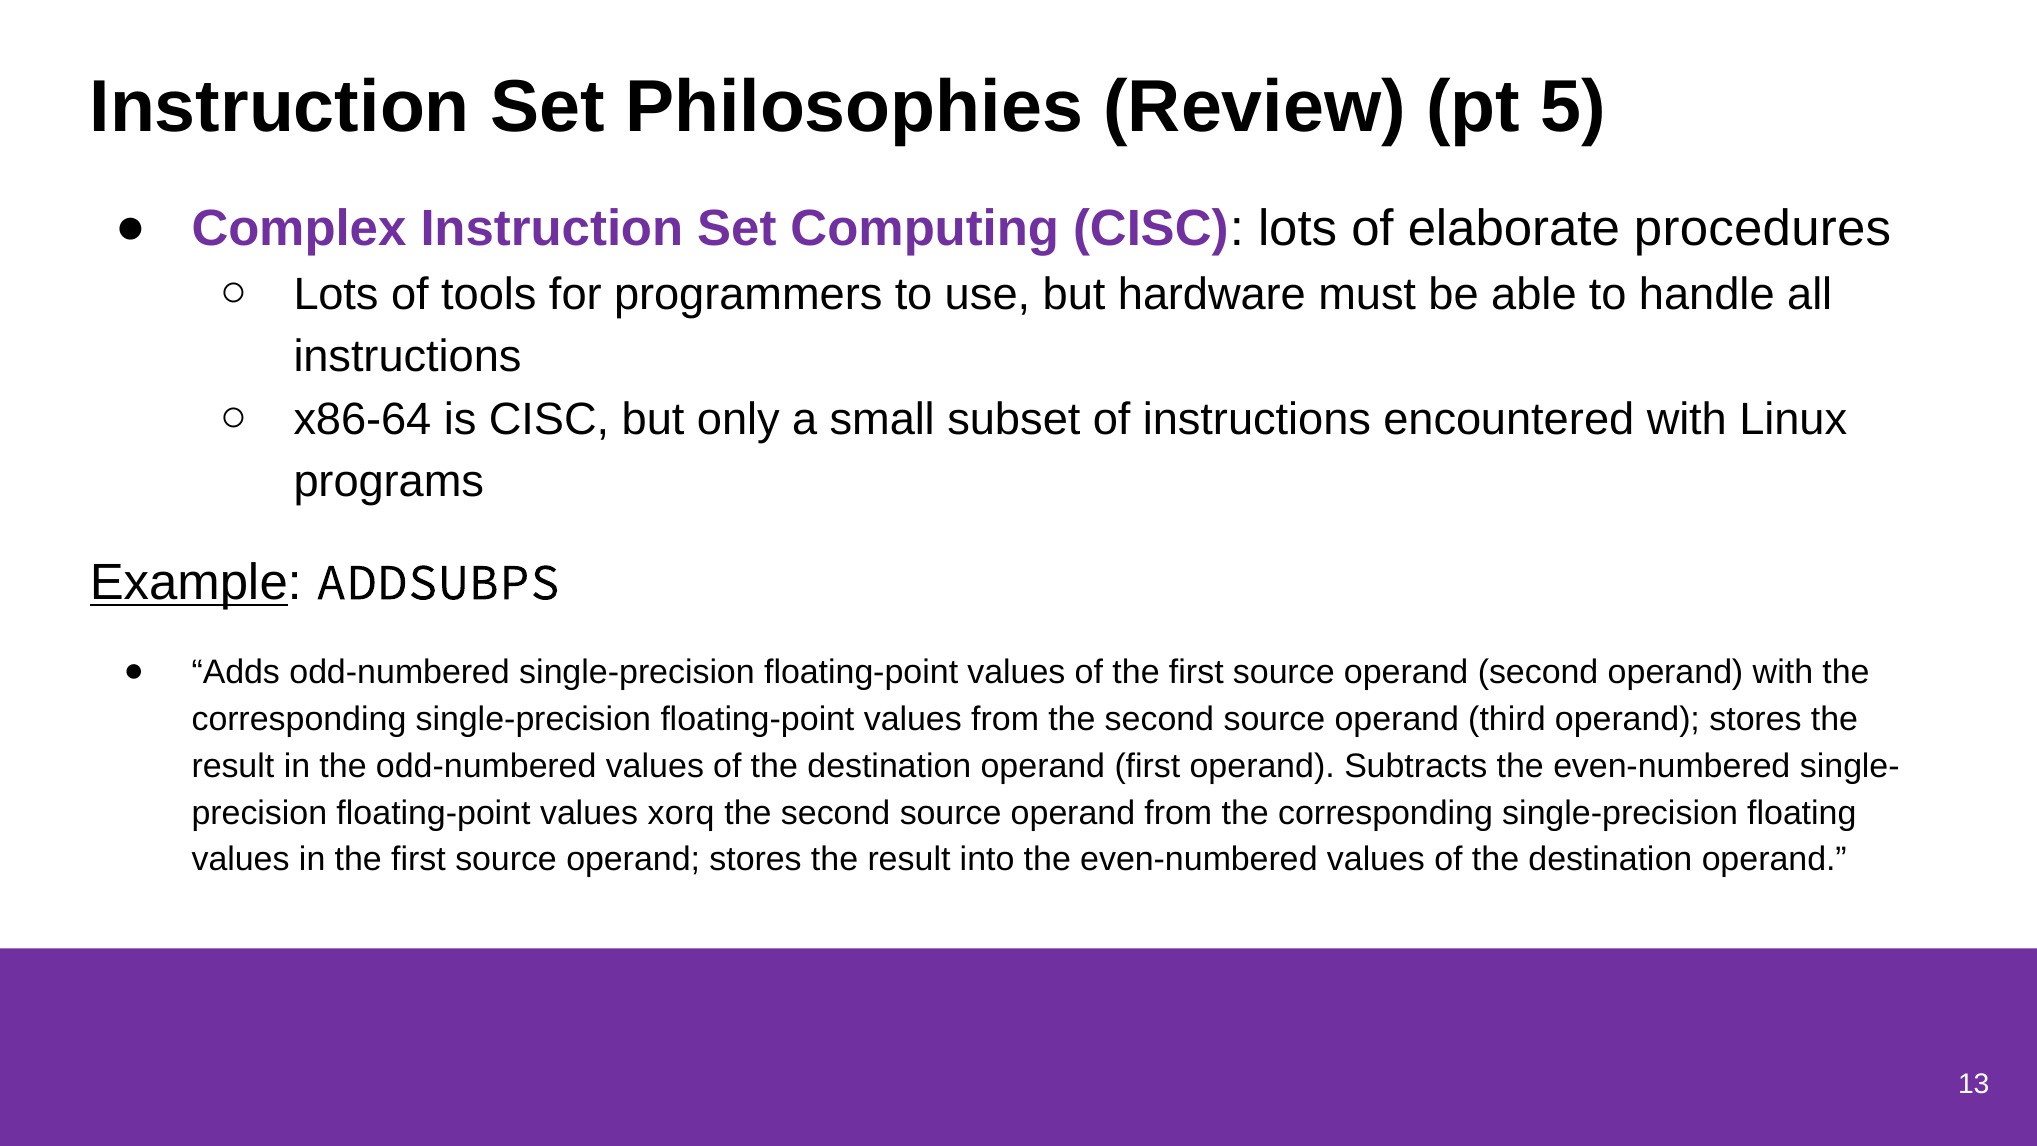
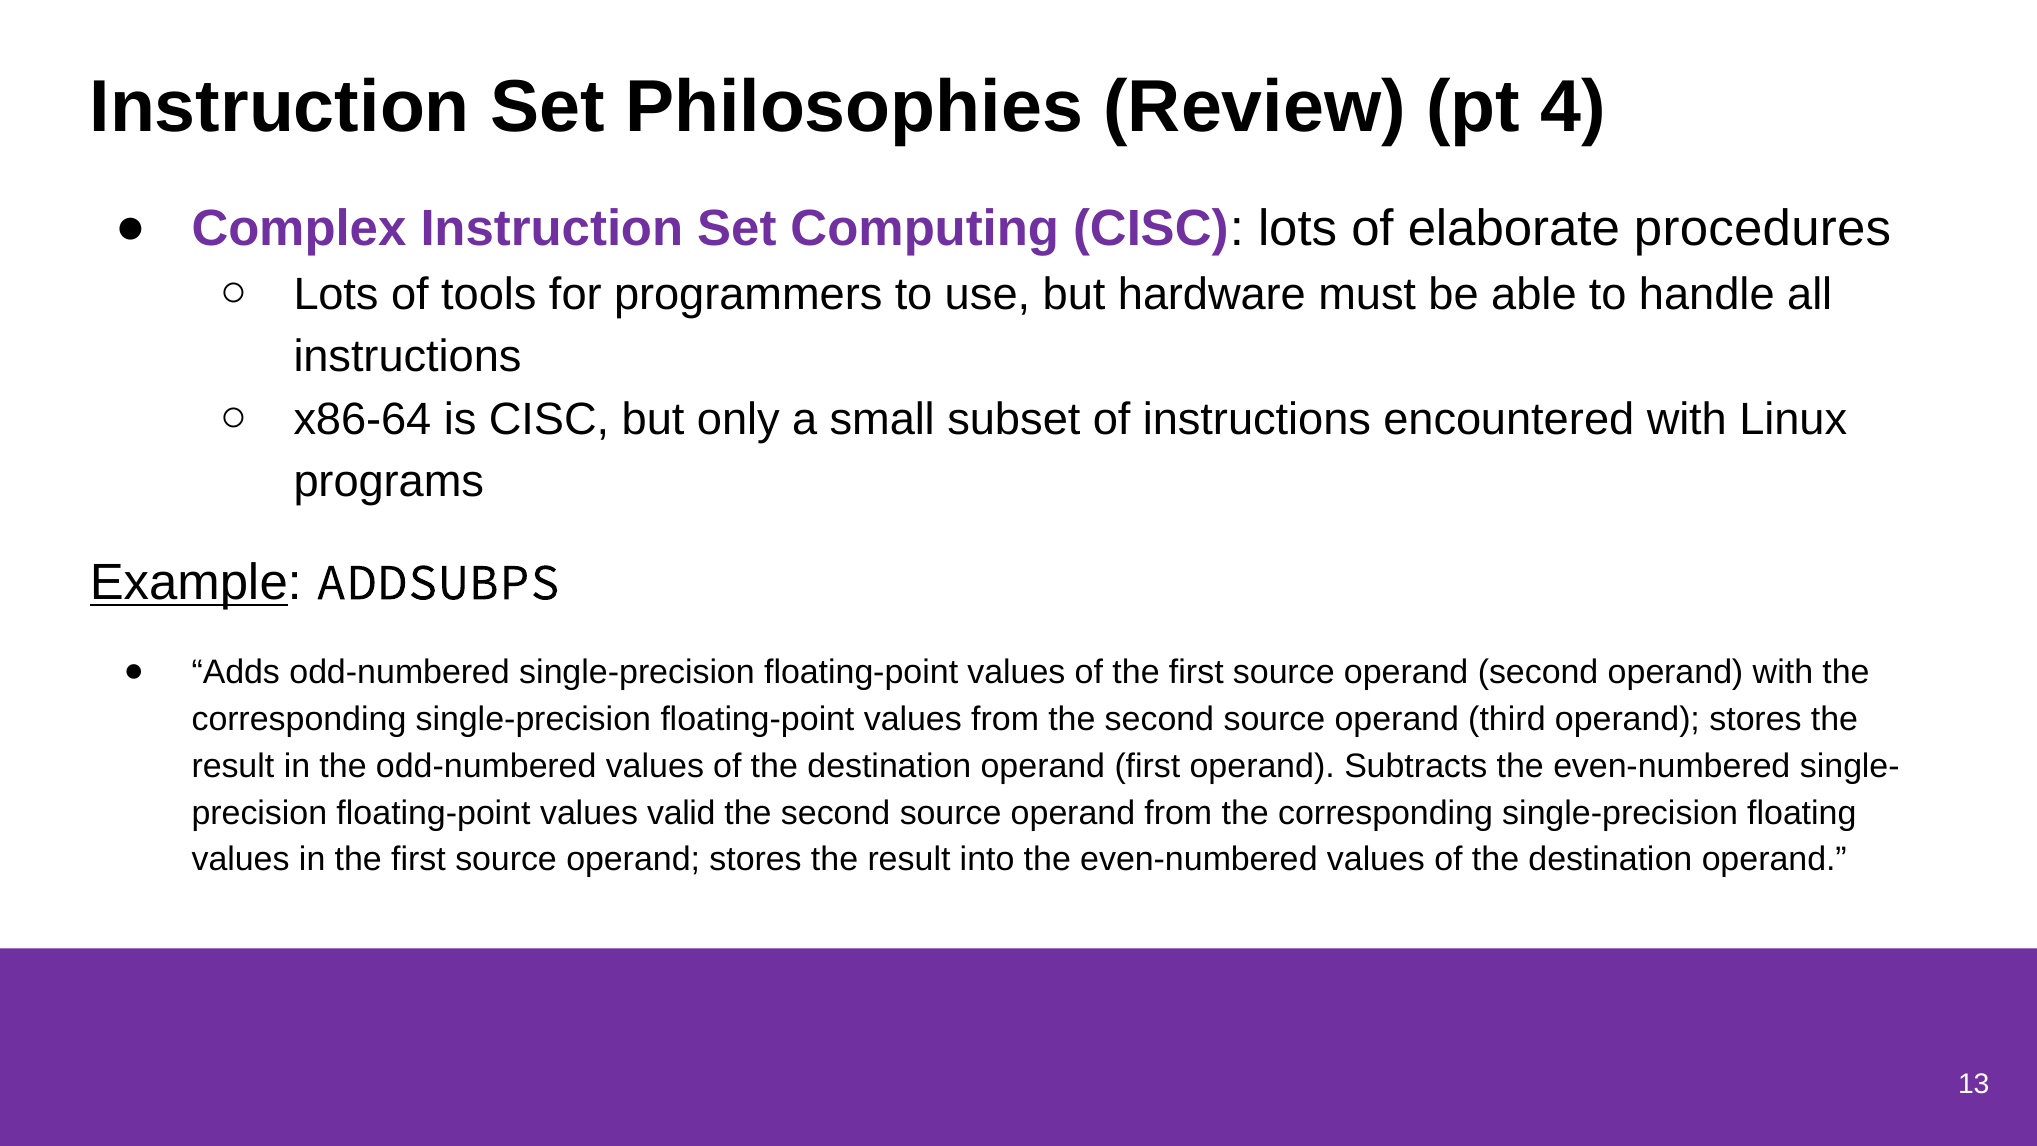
5: 5 -> 4
xorq: xorq -> valid
